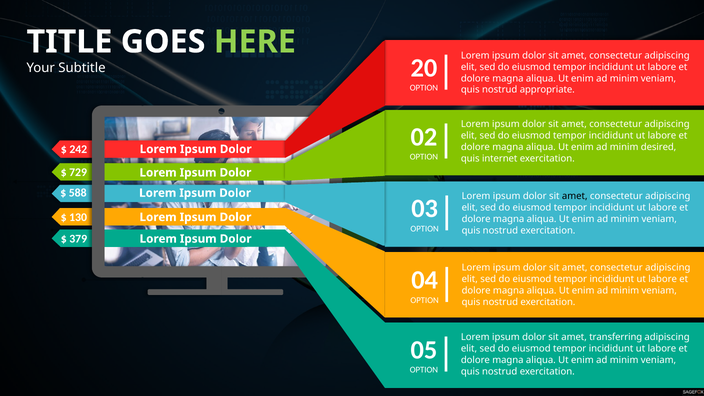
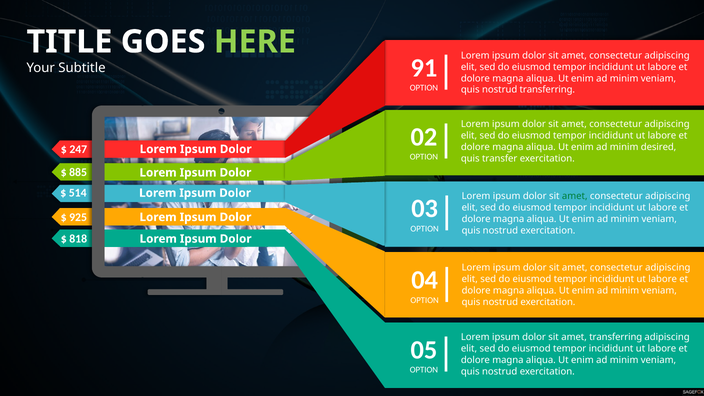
20: 20 -> 91
nostrud appropriate: appropriate -> transferring
242: 242 -> 247
internet: internet -> transfer
729: 729 -> 885
588: 588 -> 514
amet at (575, 196) colour: black -> green
130: 130 -> 925
379: 379 -> 818
